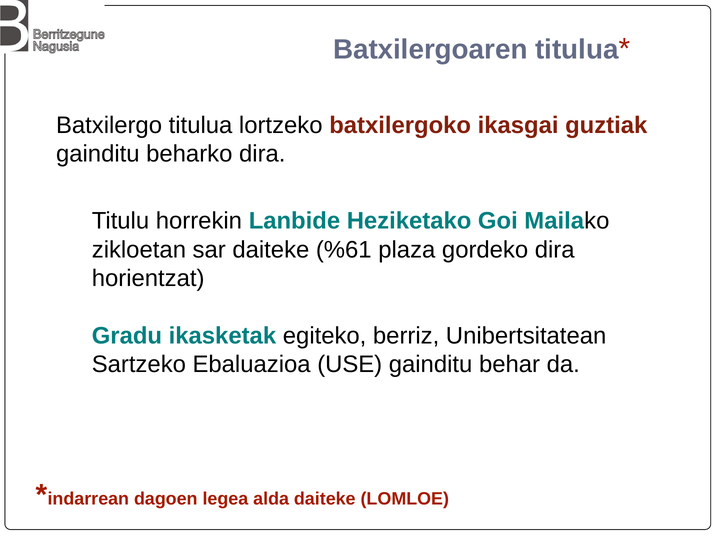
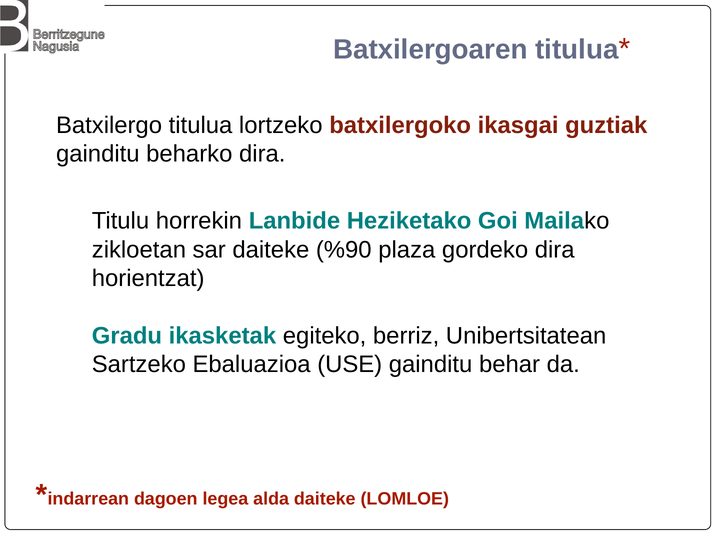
%61: %61 -> %90
